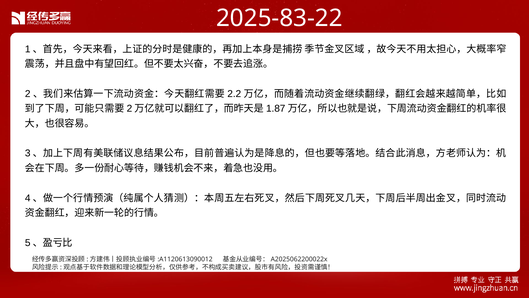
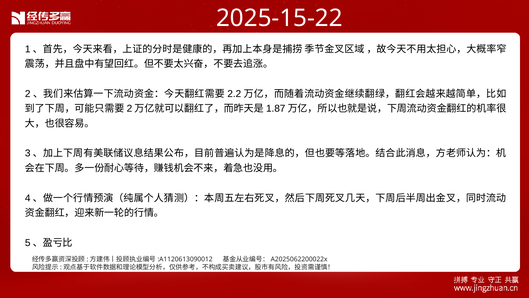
2025-83-22: 2025-83-22 -> 2025-15-22
